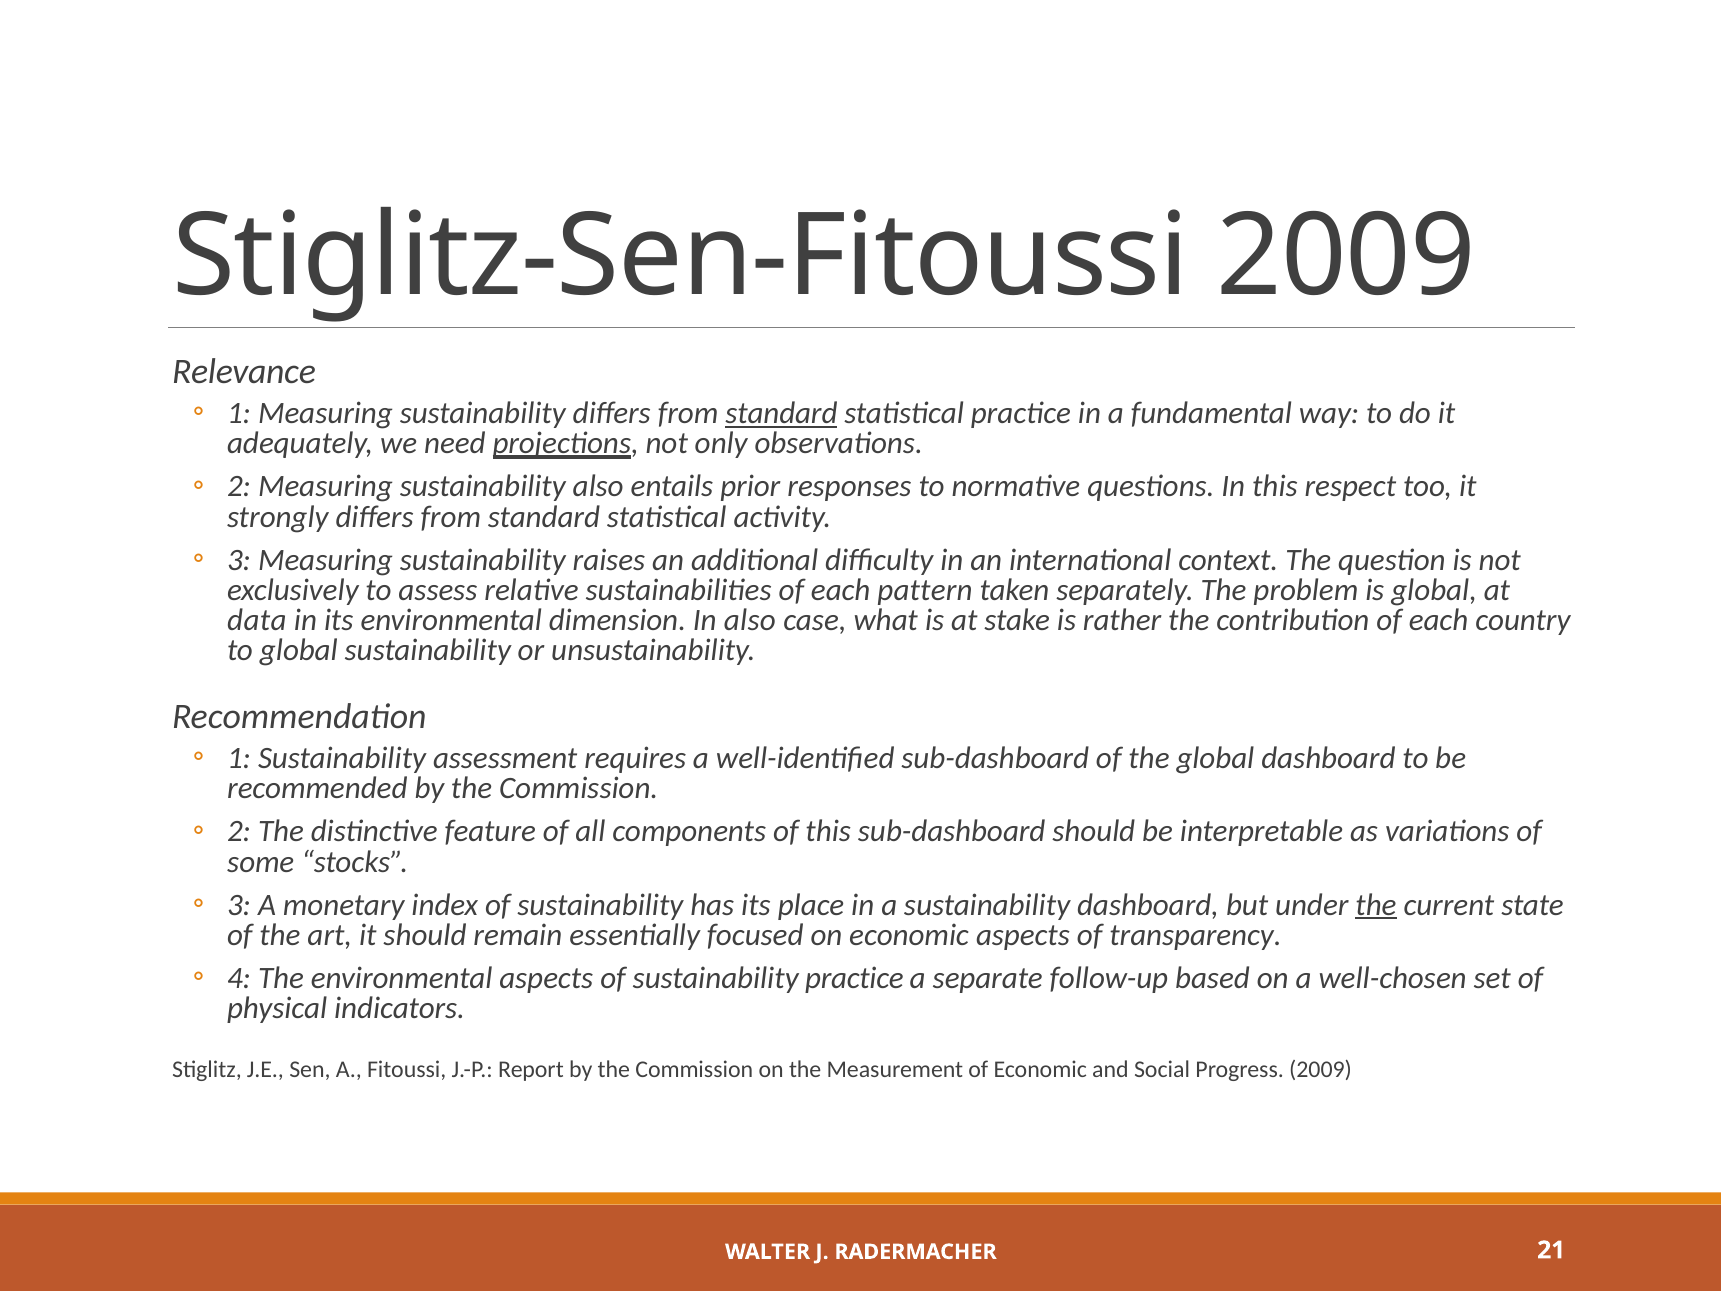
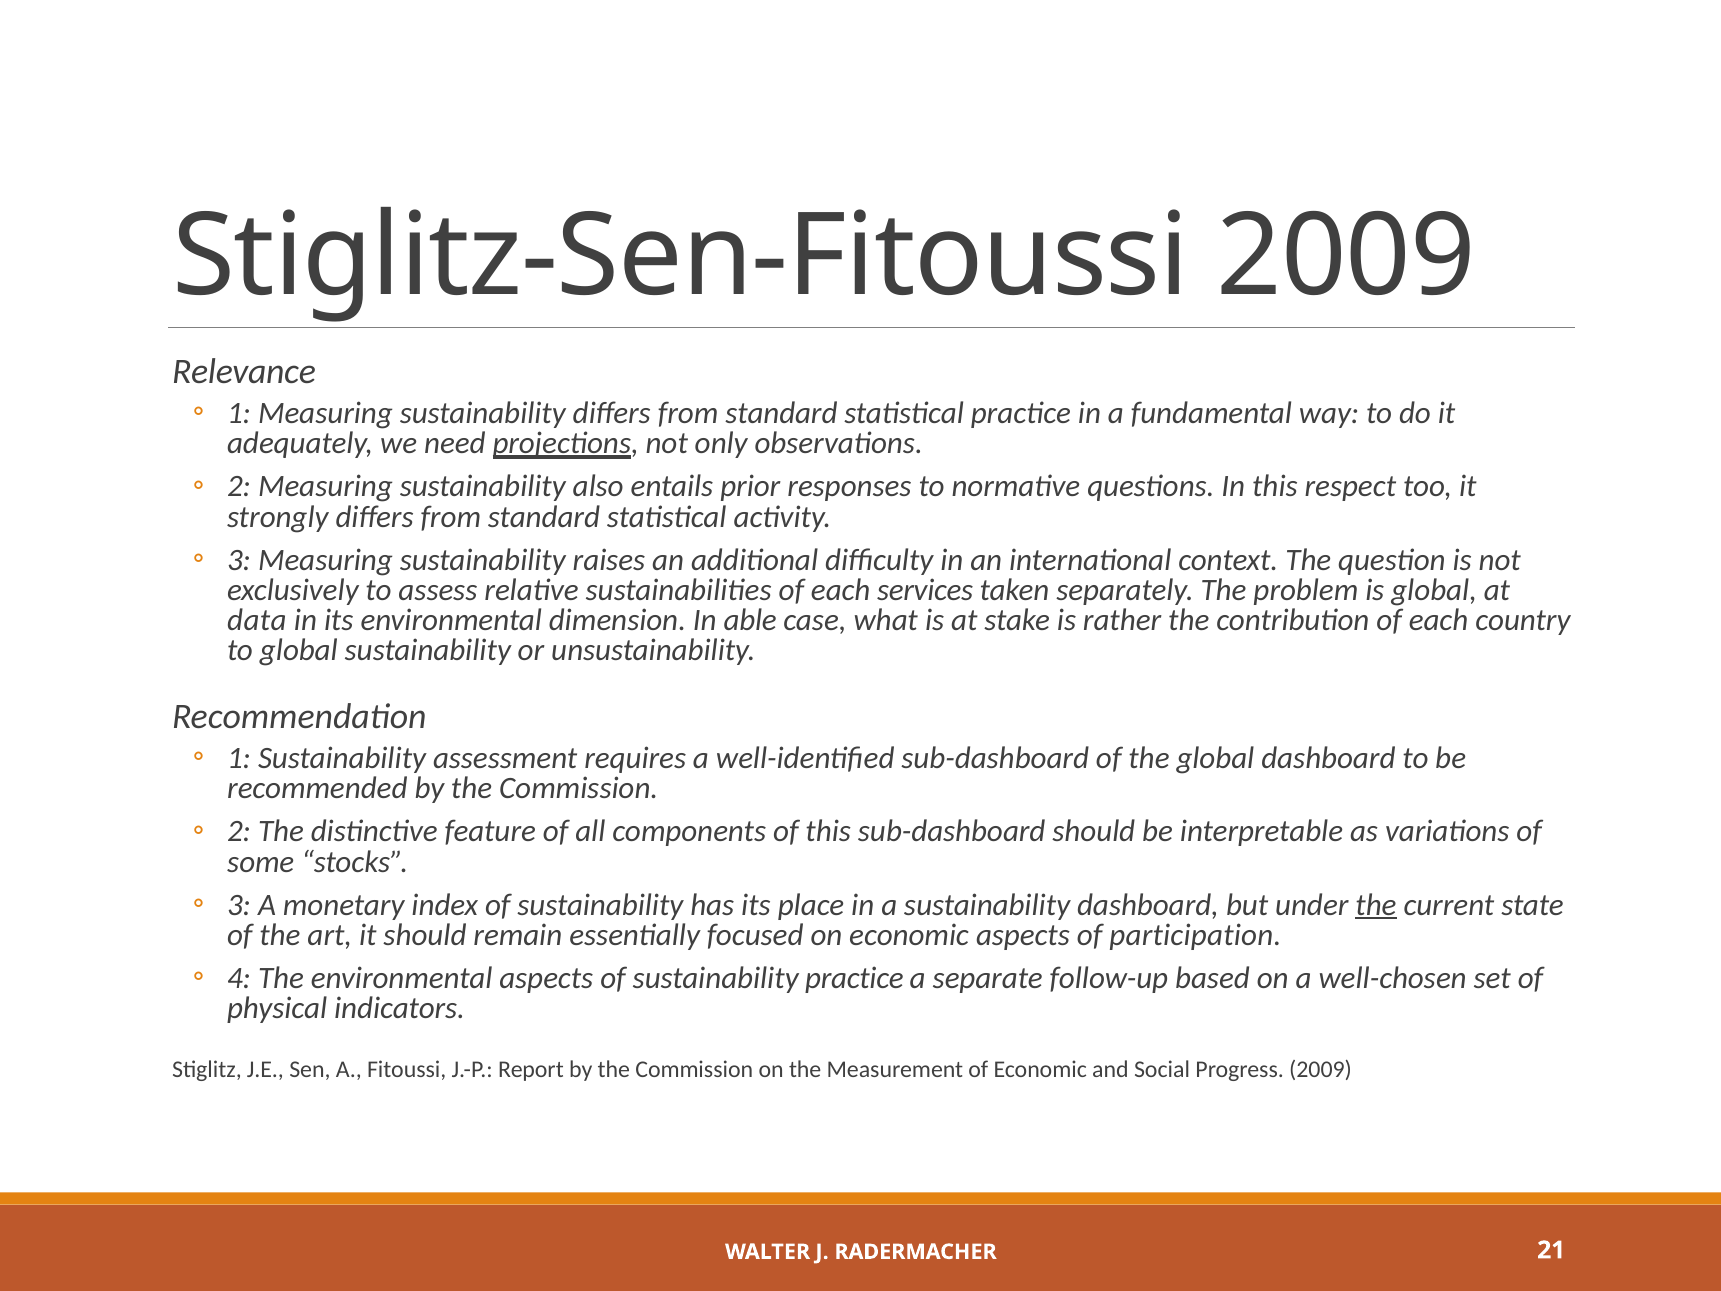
standard at (781, 413) underline: present -> none
pattern: pattern -> services
In also: also -> able
transparency: transparency -> participation
